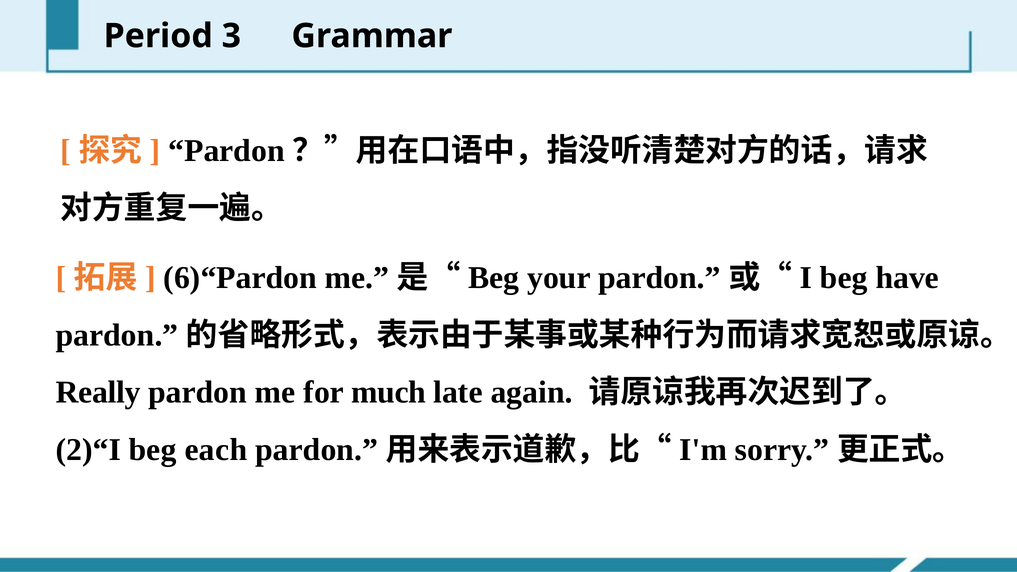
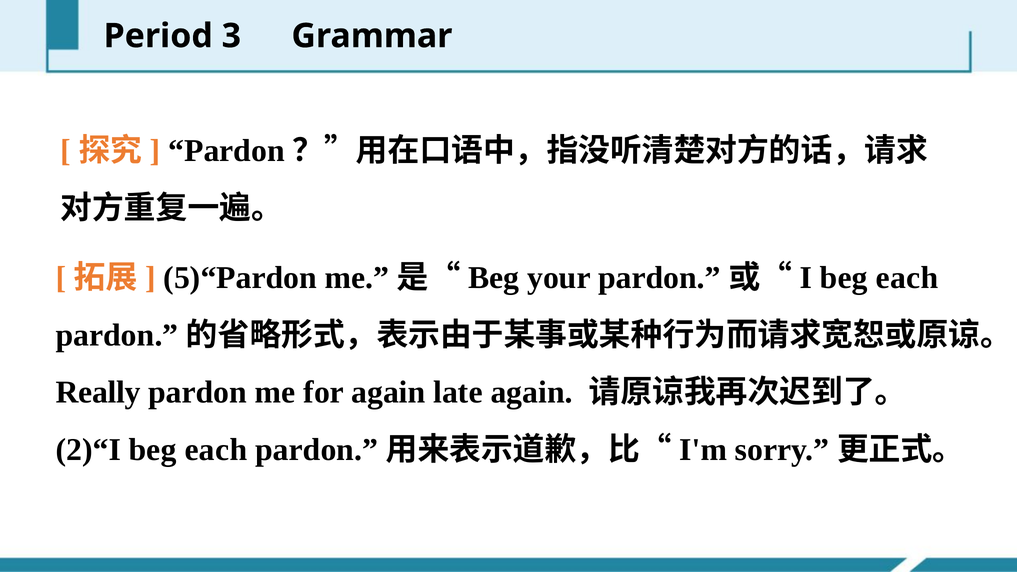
6)“Pardon: 6)“Pardon -> 5)“Pardon
have at (907, 278): have -> each
for much: much -> again
